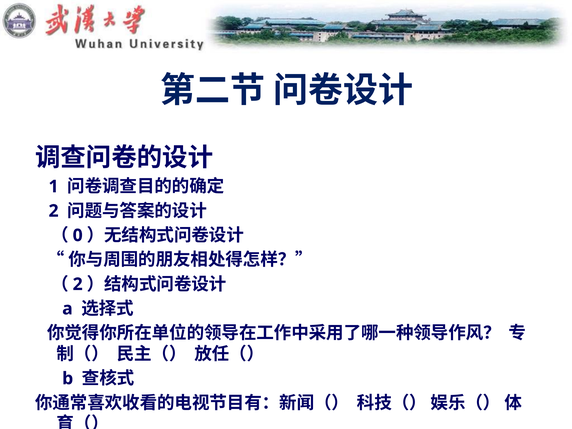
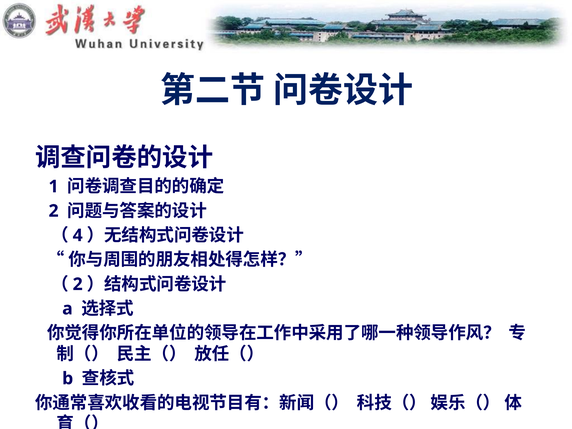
0: 0 -> 4
